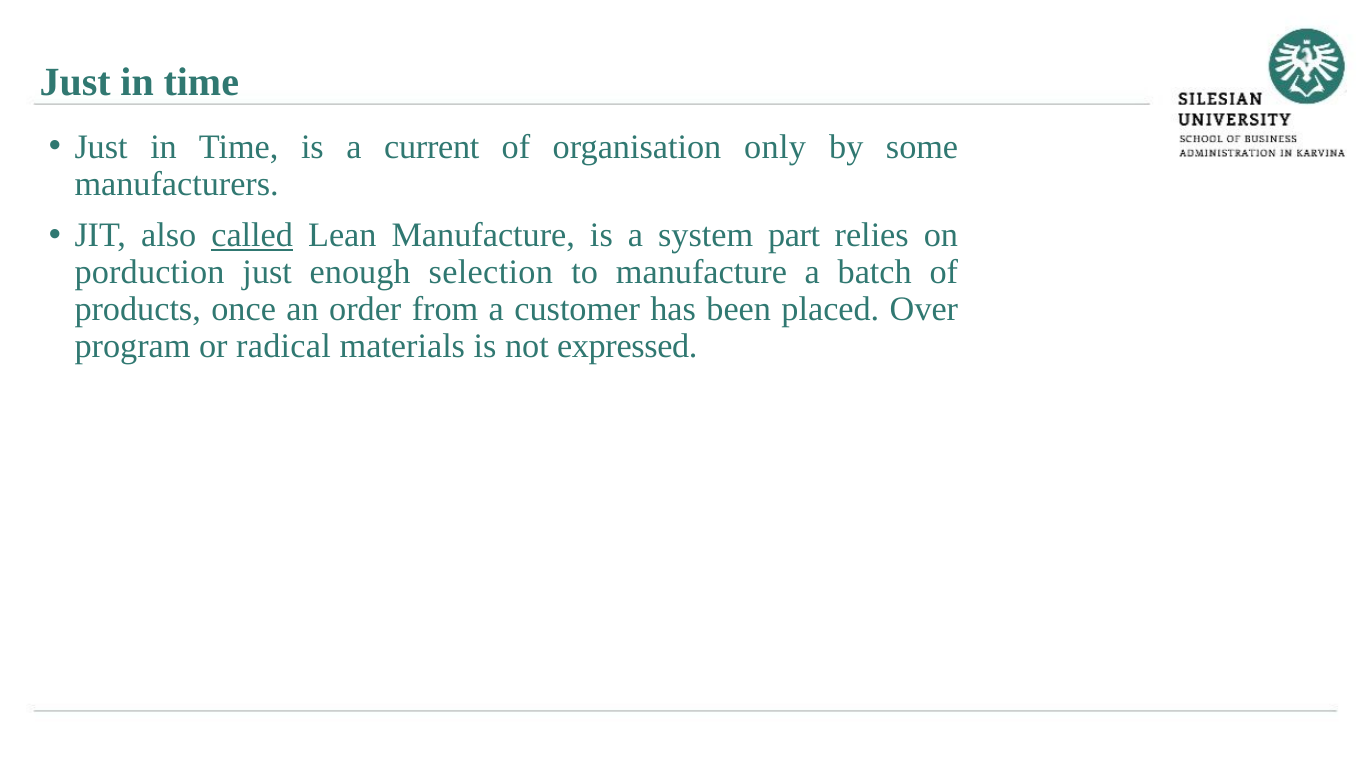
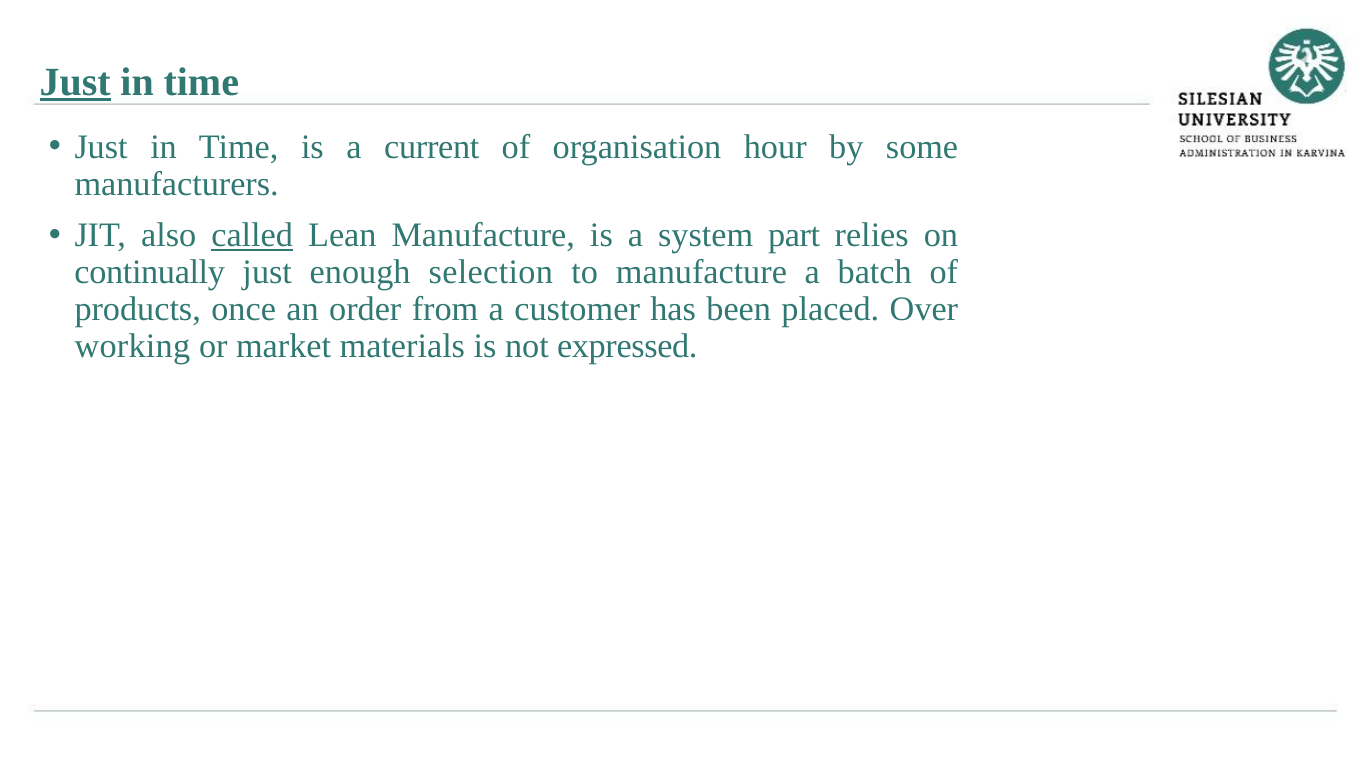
Just at (75, 82) underline: none -> present
only: only -> hour
porduction: porduction -> continually
program: program -> working
radical: radical -> market
